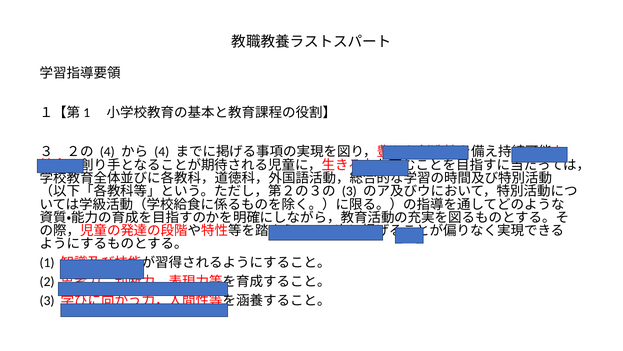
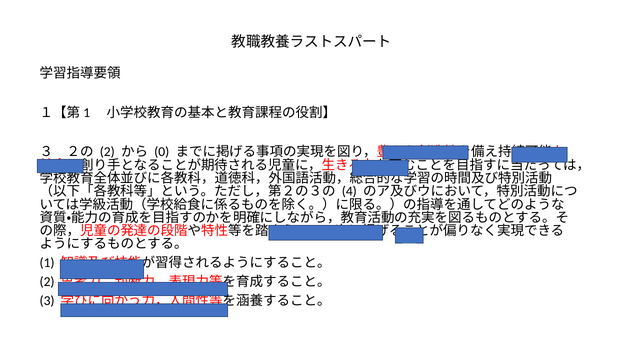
4 at (107, 152): 4 -> 2
4 at (162, 152): 4 -> 0
3 at (349, 191): 3 -> 4
